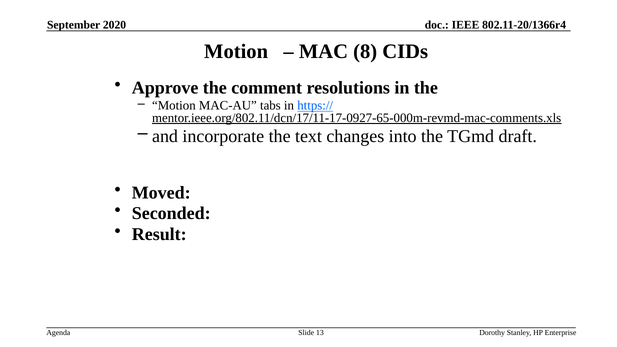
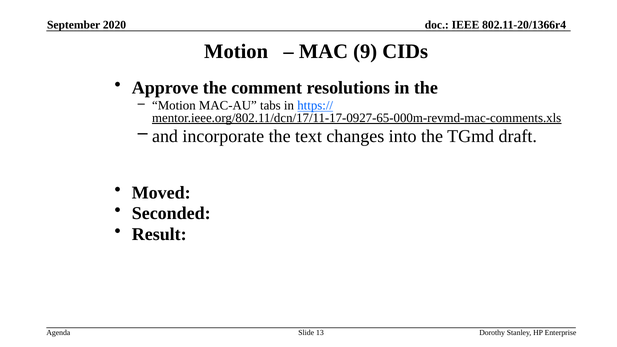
8: 8 -> 9
